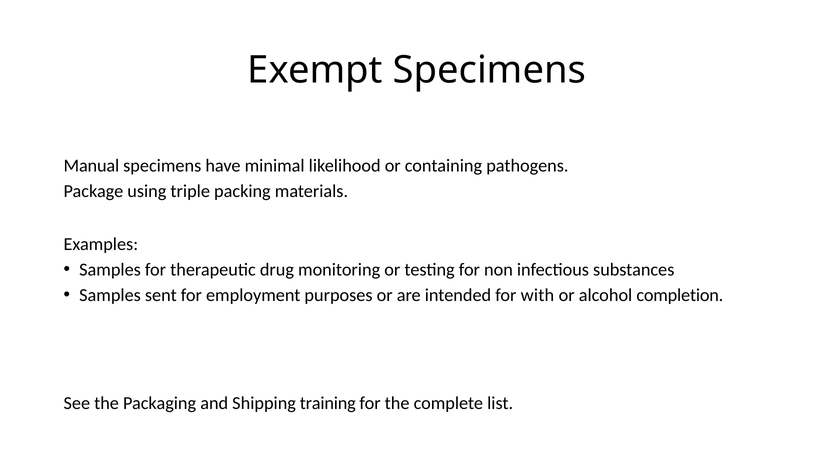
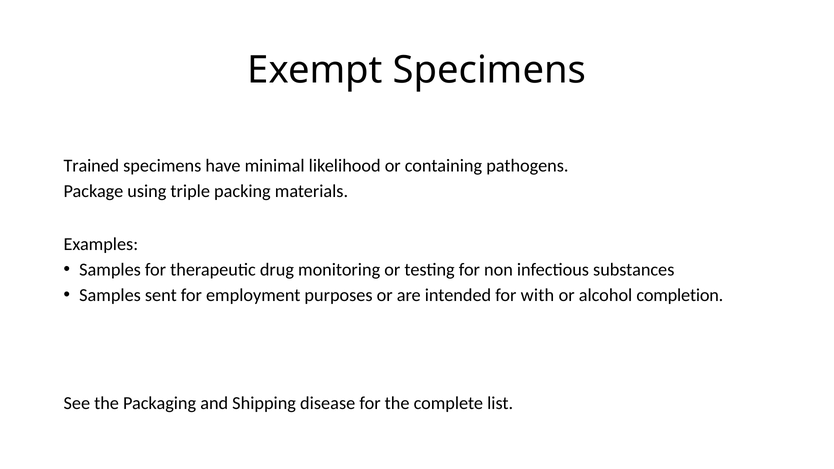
Manual: Manual -> Trained
training: training -> disease
